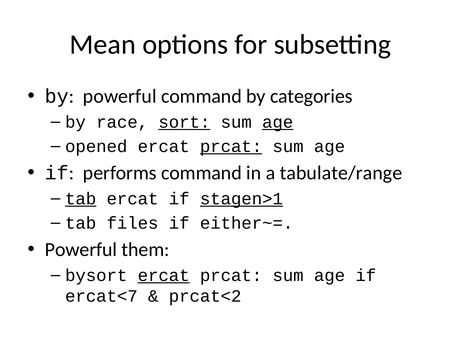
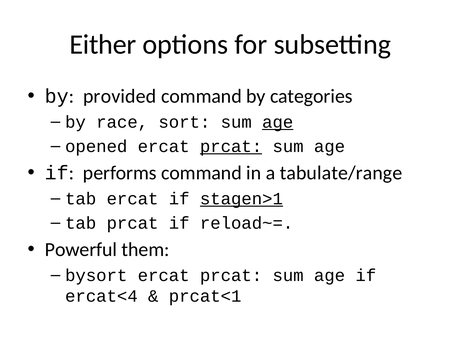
Mean: Mean -> Either
by powerful: powerful -> provided
sort underline: present -> none
tab at (81, 199) underline: present -> none
tab files: files -> prcat
either~=: either~= -> reload~=
ercat at (164, 275) underline: present -> none
ercat<7: ercat<7 -> ercat<4
prcat<2: prcat<2 -> prcat<1
